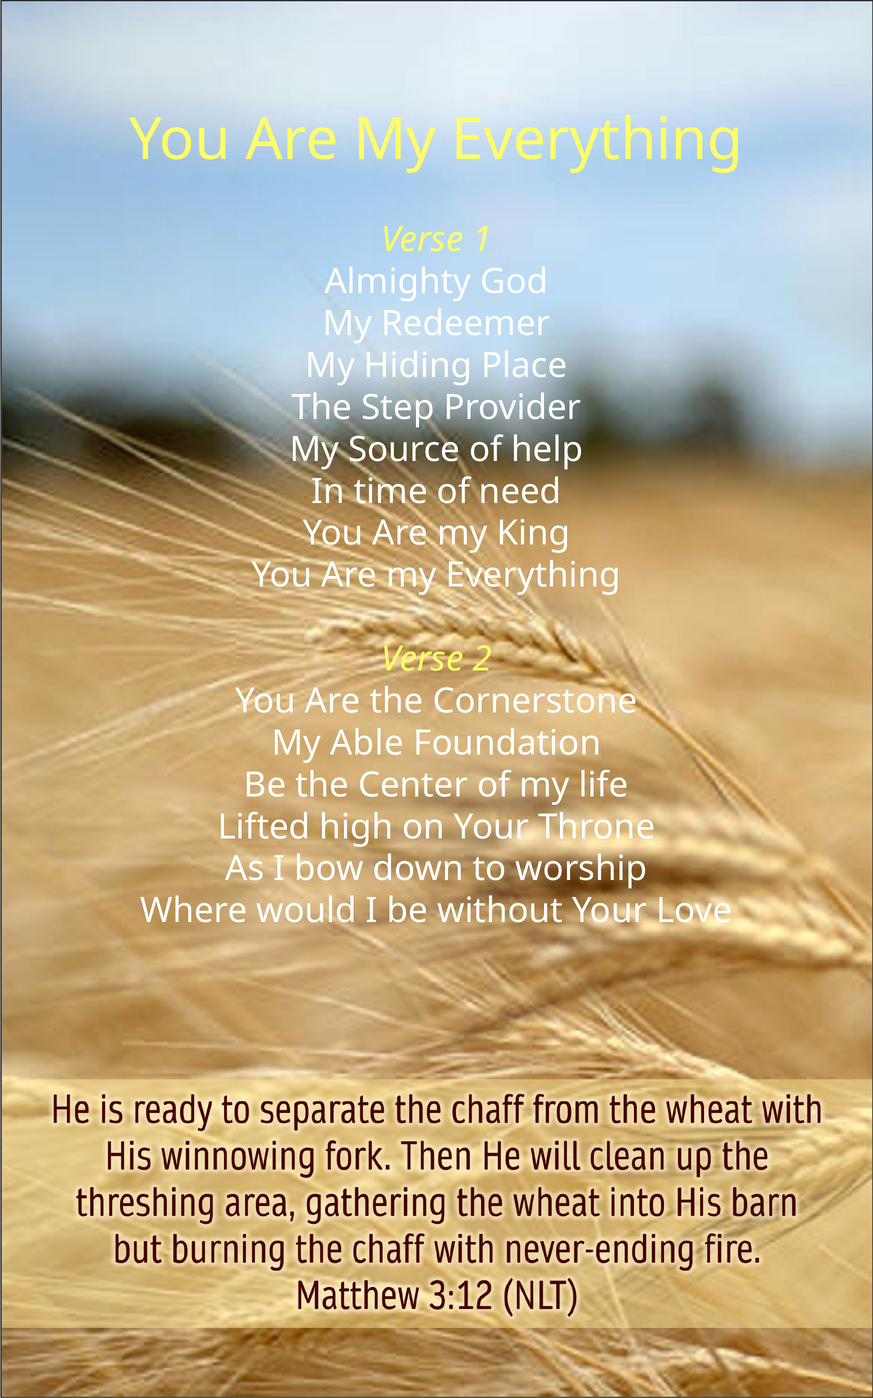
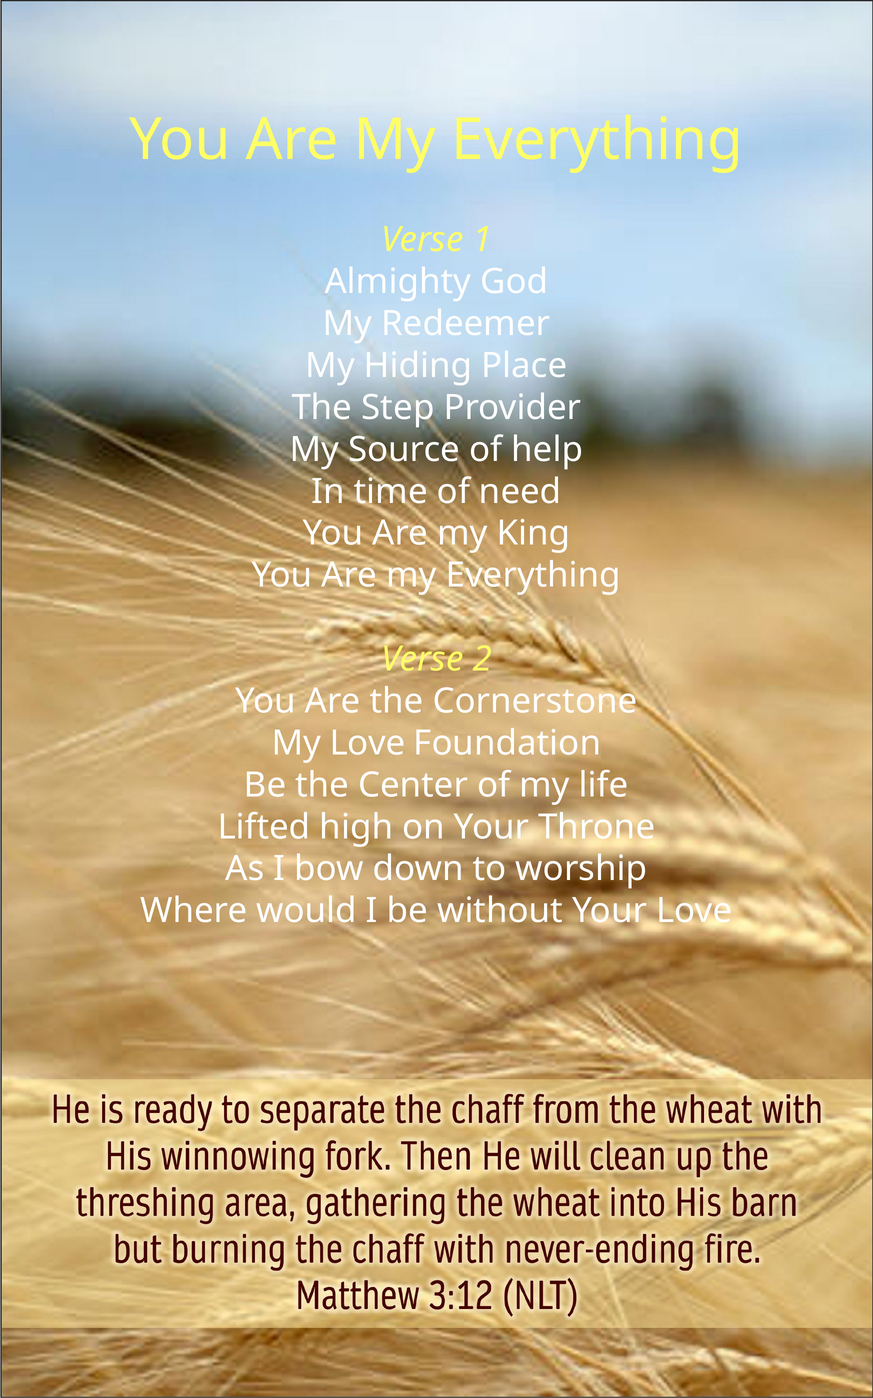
My Able: Able -> Love
